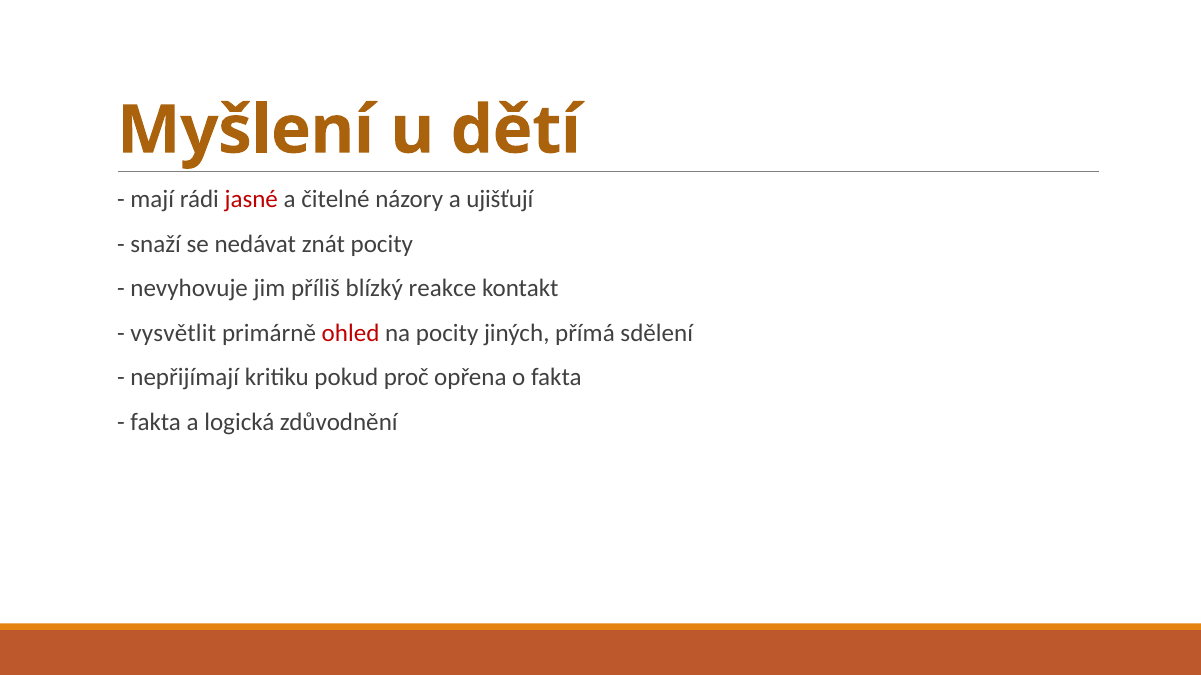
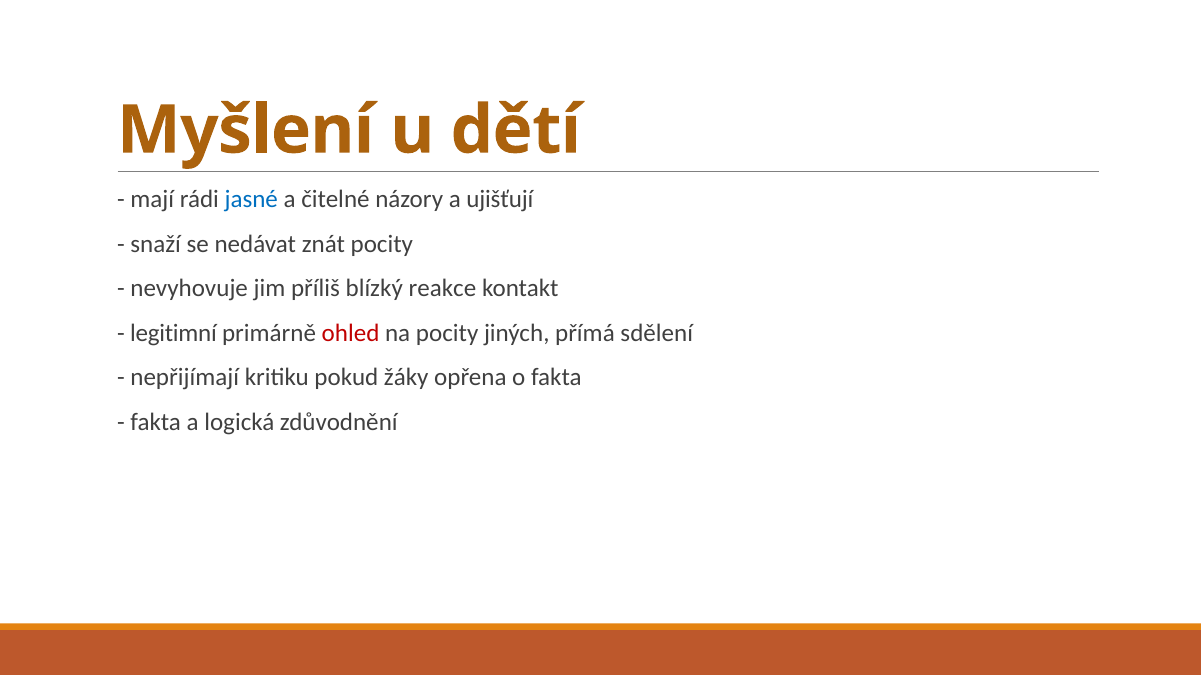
jasné colour: red -> blue
vysvětlit: vysvětlit -> legitimní
proč: proč -> žáky
